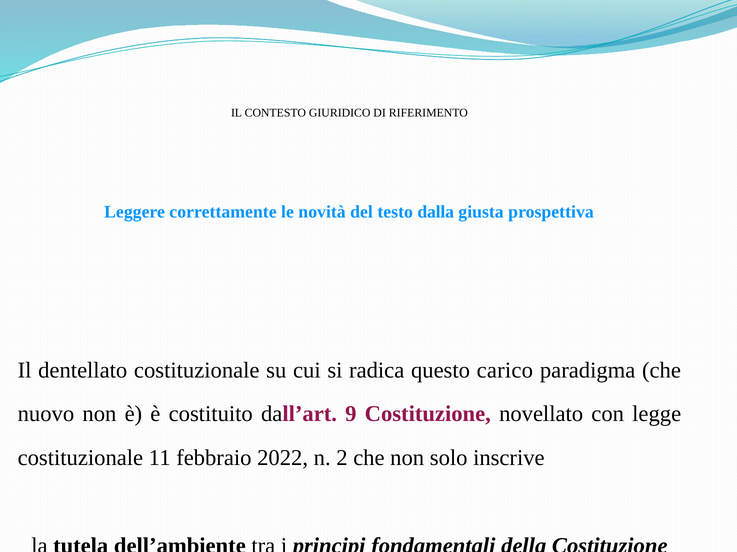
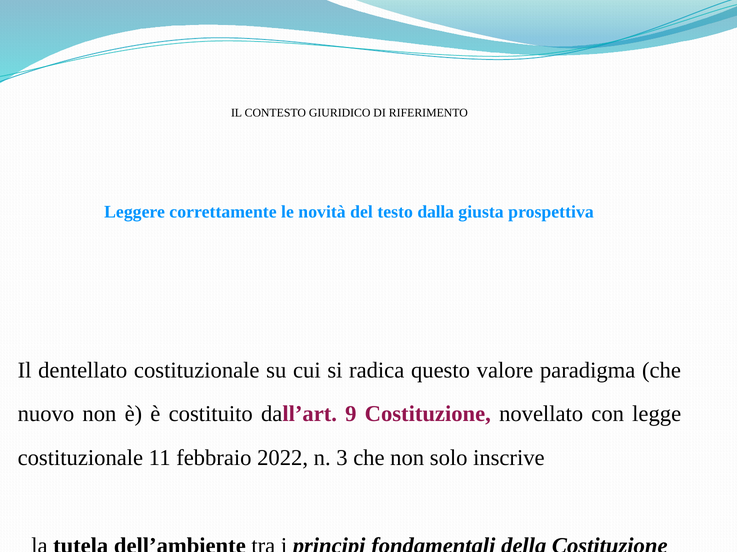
carico: carico -> valore
2: 2 -> 3
